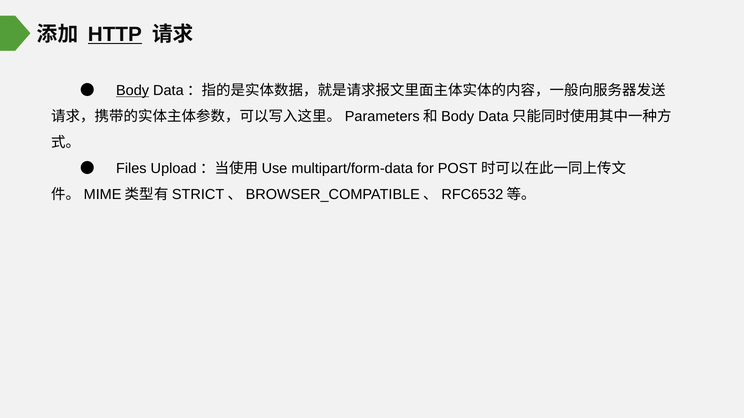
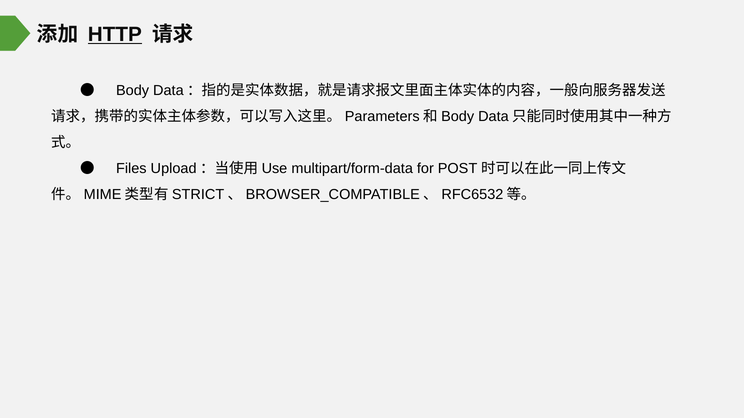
Body underline: present -> none
